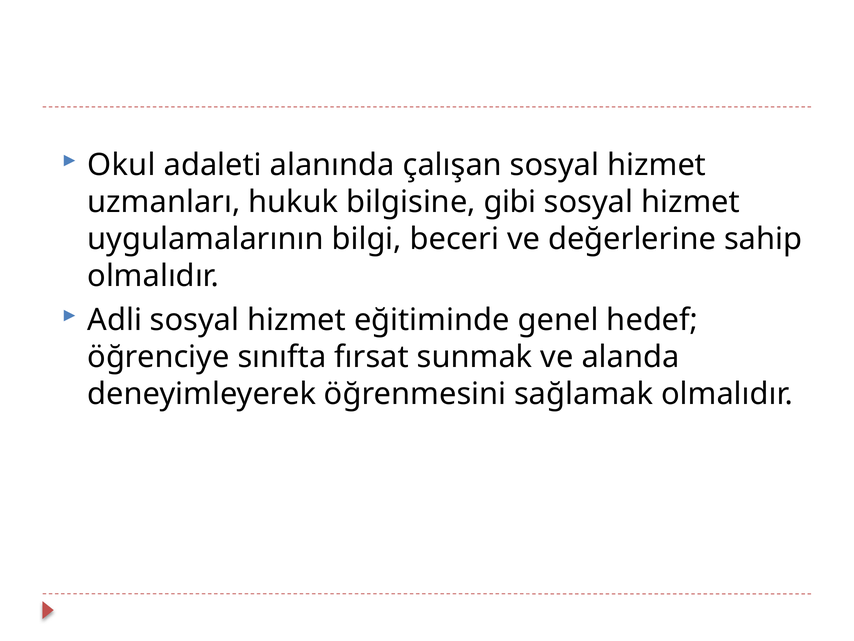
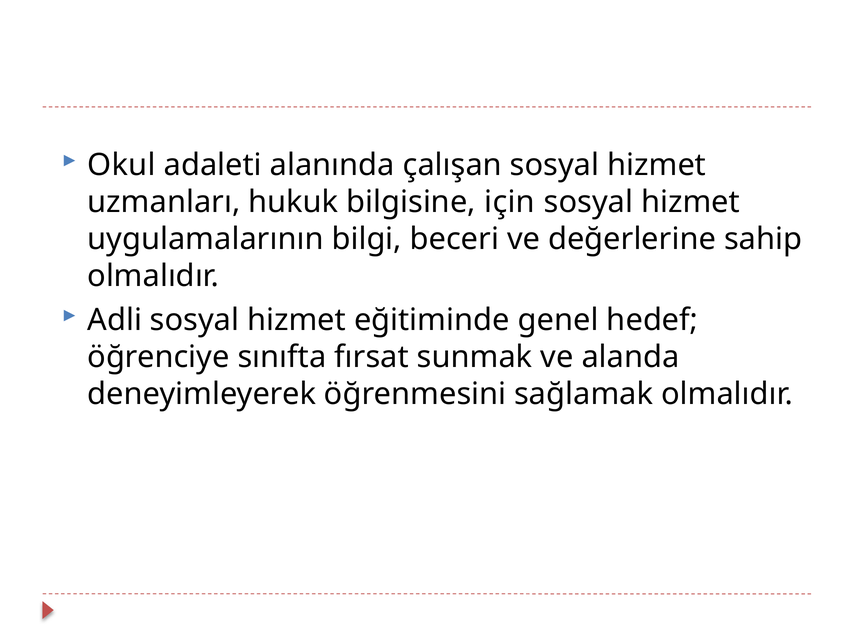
gibi: gibi -> için
